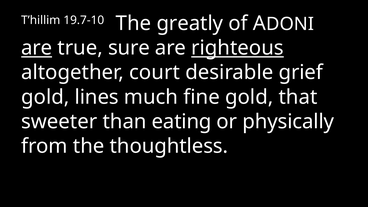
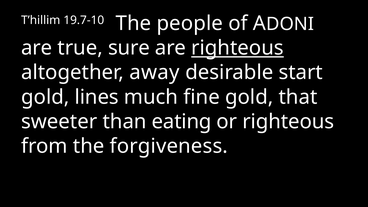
greatly: greatly -> people
are at (37, 48) underline: present -> none
court: court -> away
grief: grief -> start
or physically: physically -> righteous
thoughtless: thoughtless -> forgiveness
